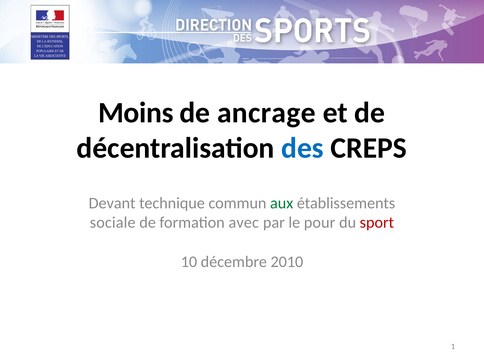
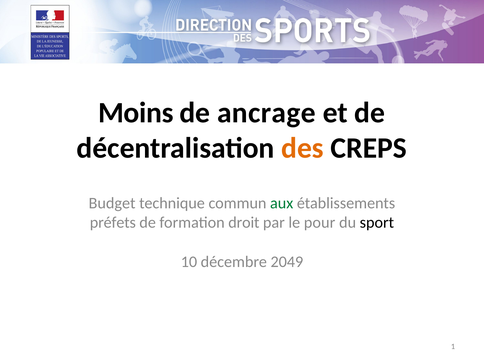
des colour: blue -> orange
Devant: Devant -> Budget
sociale: sociale -> préfets
avec: avec -> droit
sport colour: red -> black
2010: 2010 -> 2049
